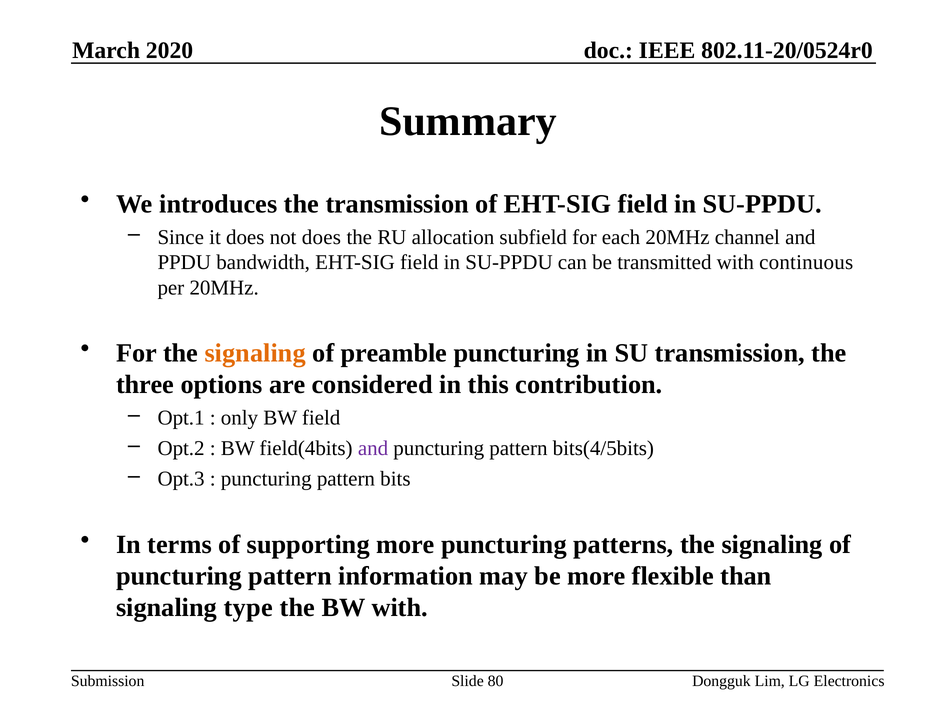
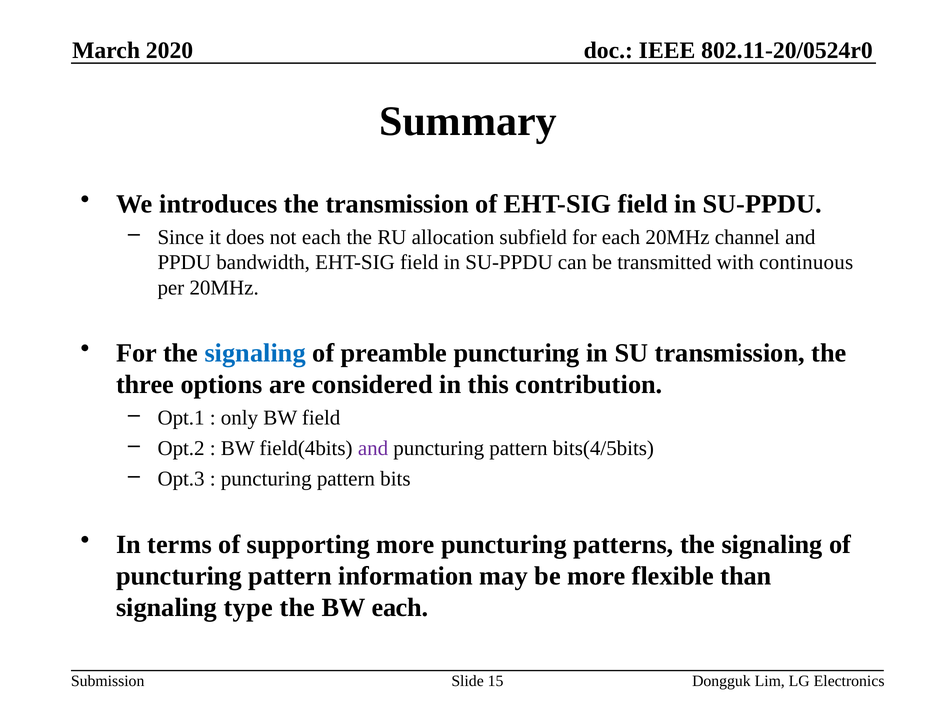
not does: does -> each
signaling at (255, 353) colour: orange -> blue
BW with: with -> each
80: 80 -> 15
